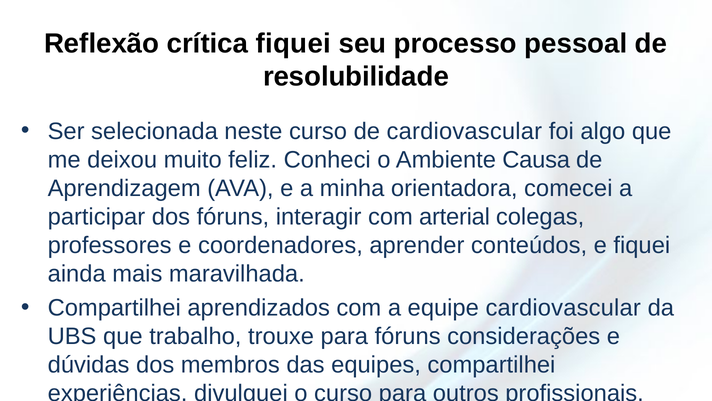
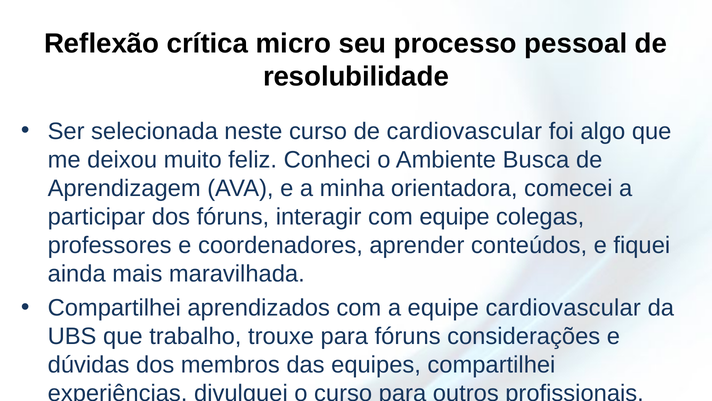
crítica fiquei: fiquei -> micro
Causa: Causa -> Busca
com arterial: arterial -> equipe
